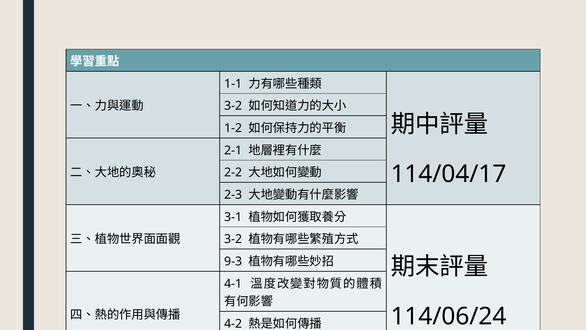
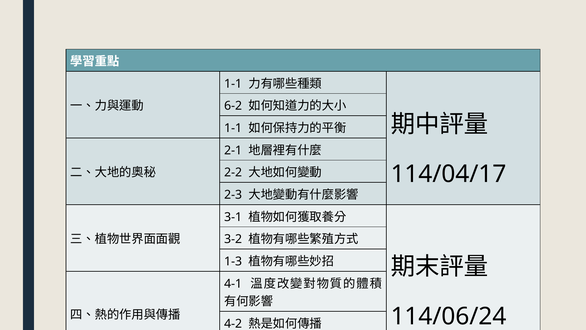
3-2 at (233, 106): 3-2 -> 6-2
1-2 at (233, 128): 1-2 -> 1-1
9-3: 9-3 -> 1-3
